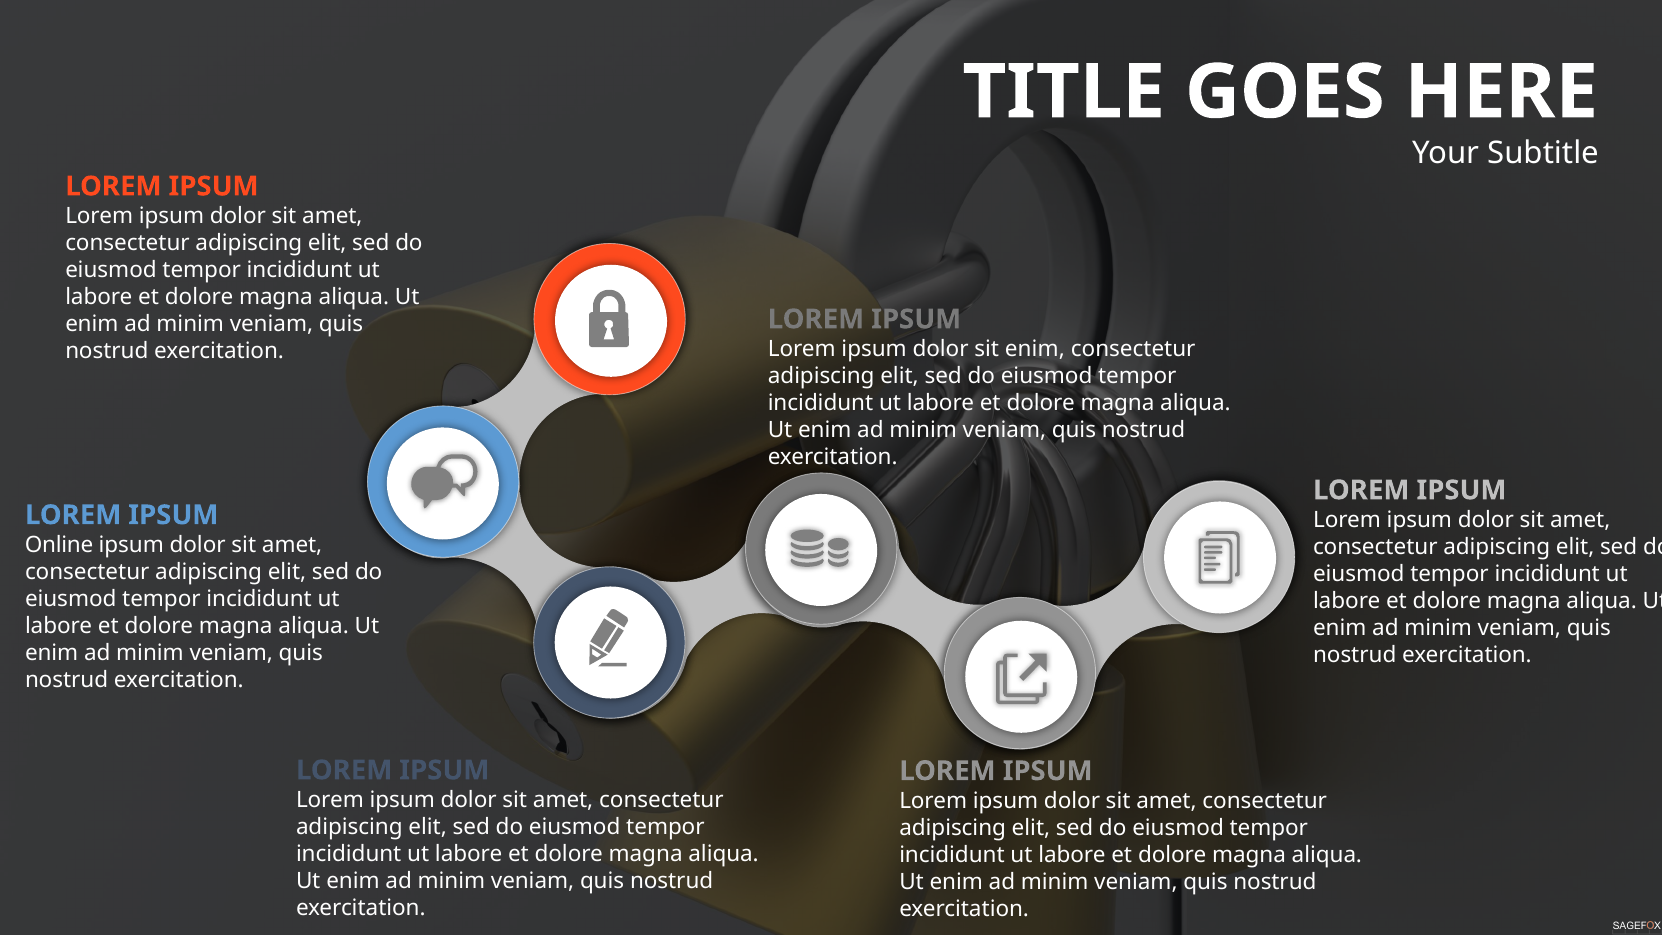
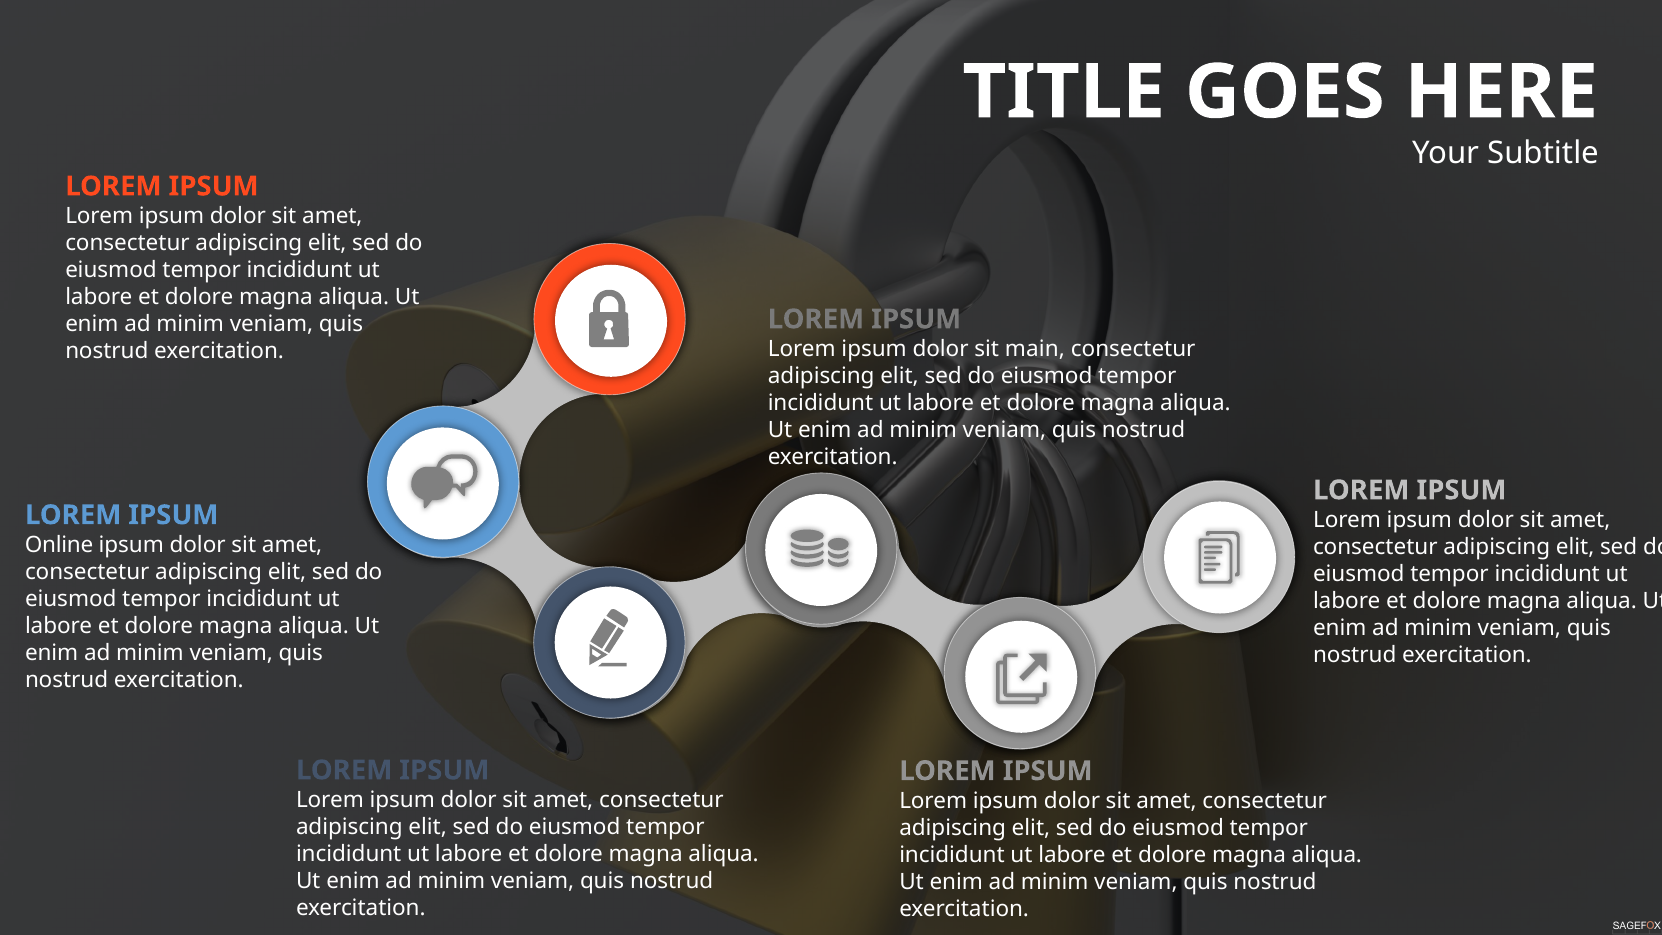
sit enim: enim -> main
